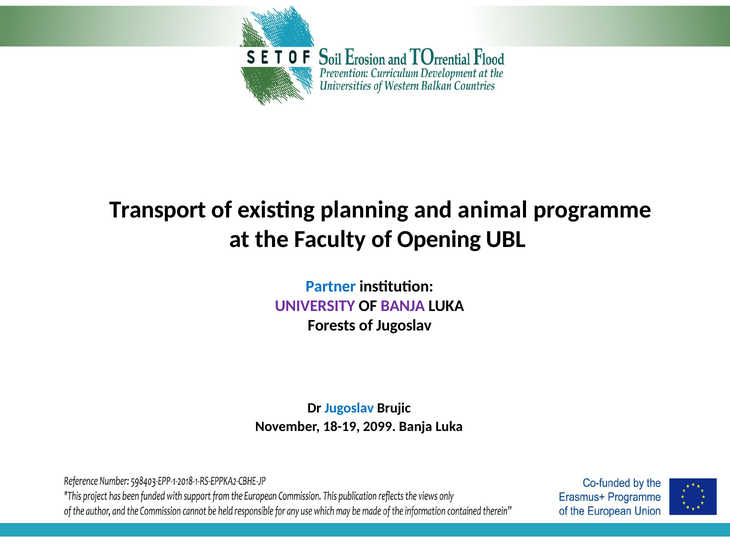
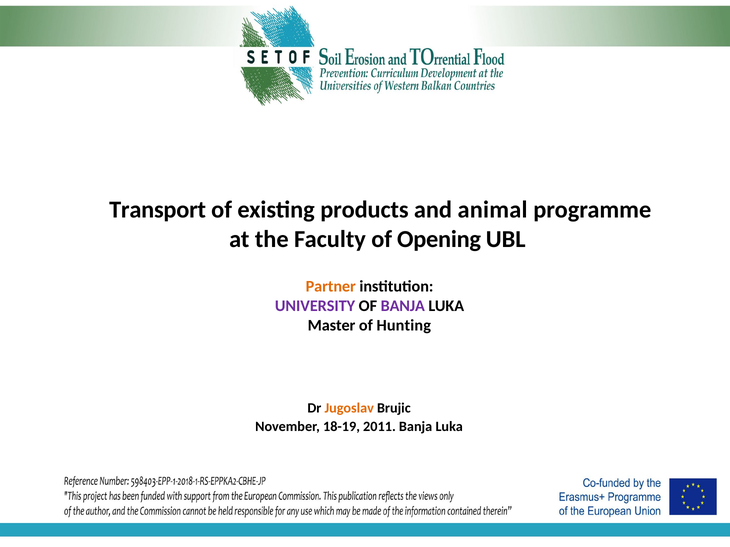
planning: planning -> products
Partner colour: blue -> orange
Forests: Forests -> Master
of Jugoslav: Jugoslav -> Hunting
Jugoslav at (349, 408) colour: blue -> orange
2099: 2099 -> 2011
